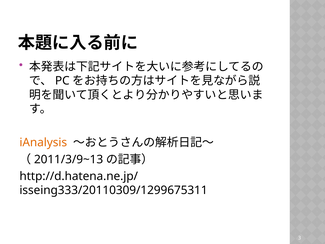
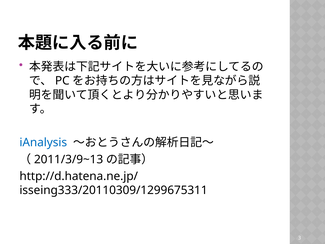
iAnalysis colour: orange -> blue
